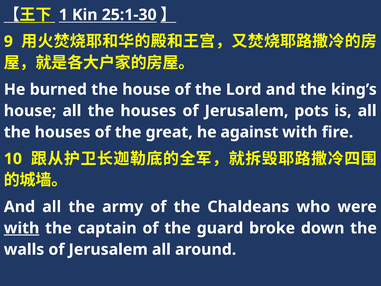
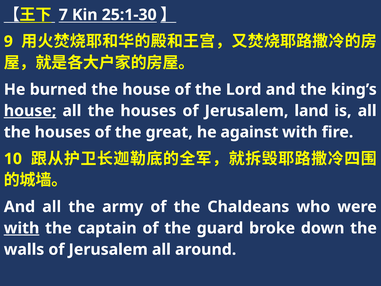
1: 1 -> 7
house at (30, 111) underline: none -> present
pots: pots -> land
